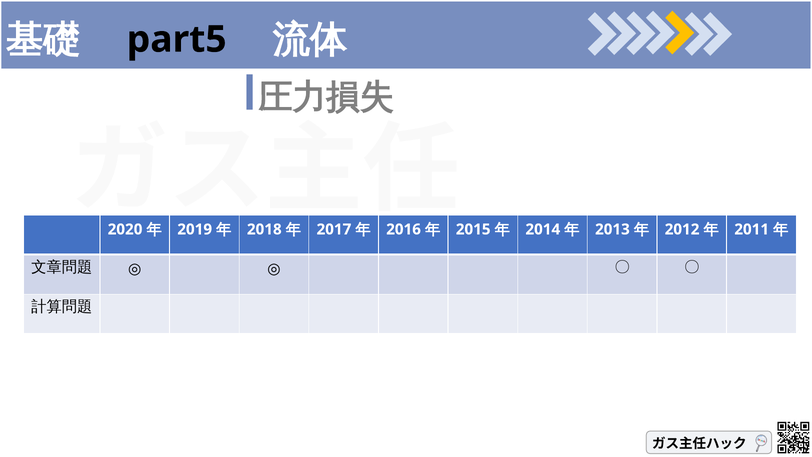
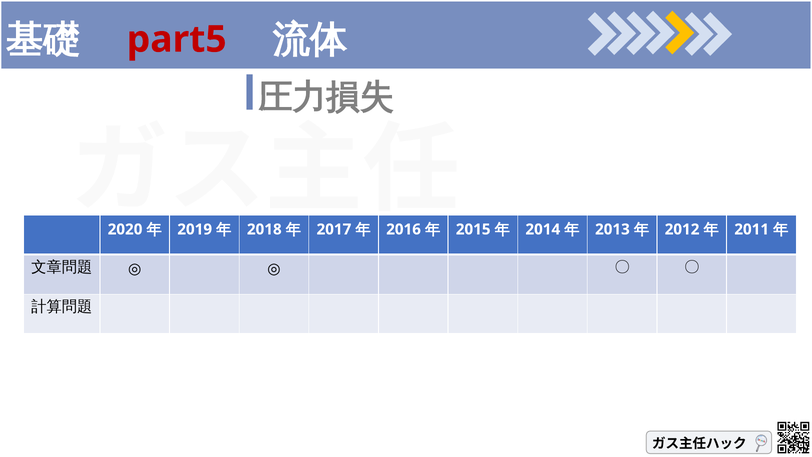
part5 colour: black -> red
